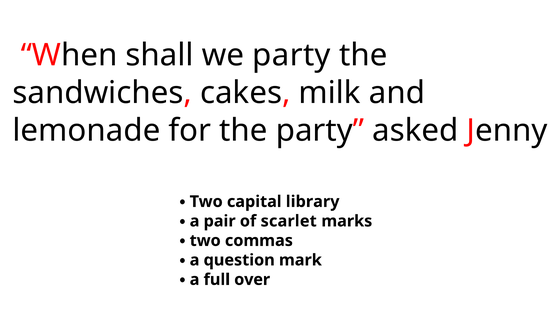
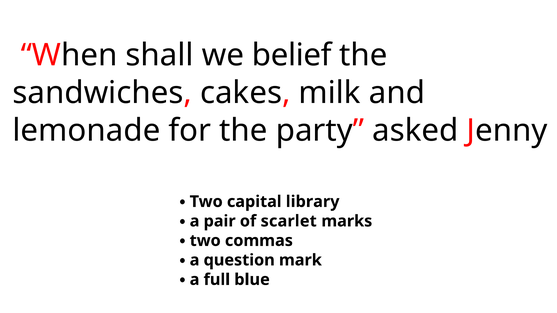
we party: party -> belief
over: over -> blue
